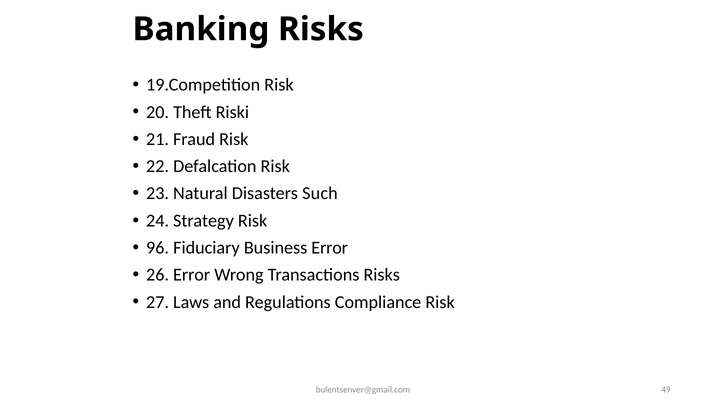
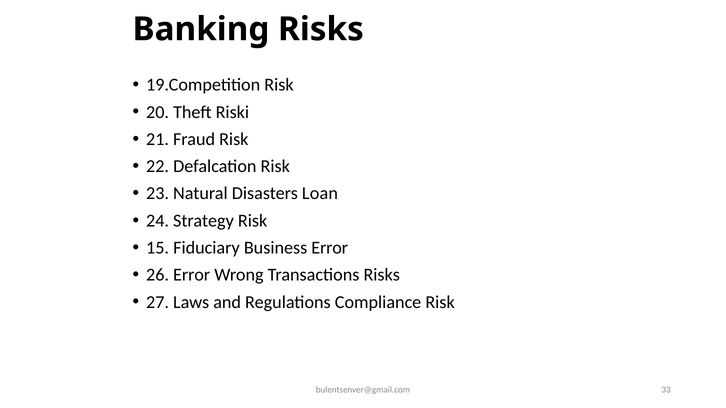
Such: Such -> Loan
96: 96 -> 15
49: 49 -> 33
